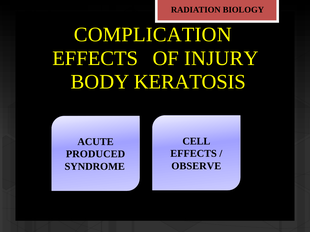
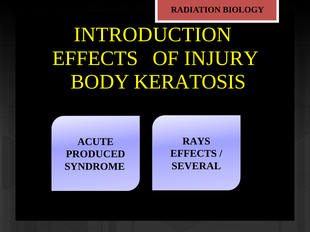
COMPLICATION: COMPLICATION -> INTRODUCTION
CELL: CELL -> RAYS
OBSERVE: OBSERVE -> SEVERAL
